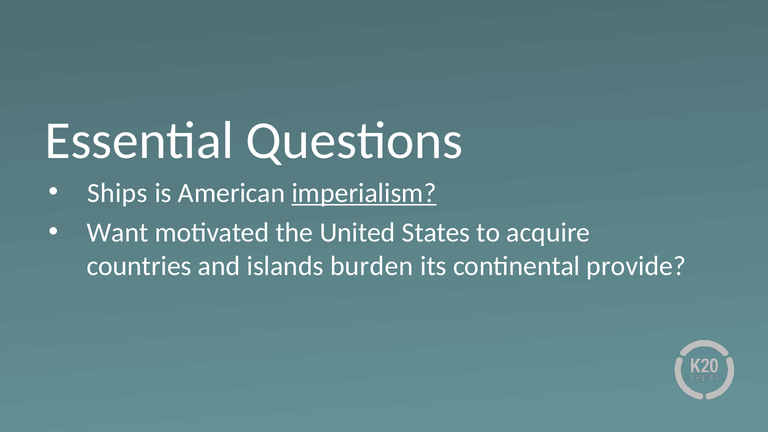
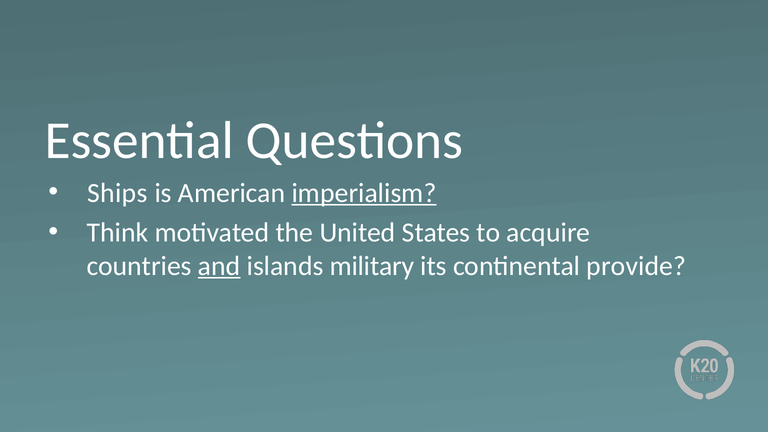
Want: Want -> Think
and underline: none -> present
burden: burden -> military
